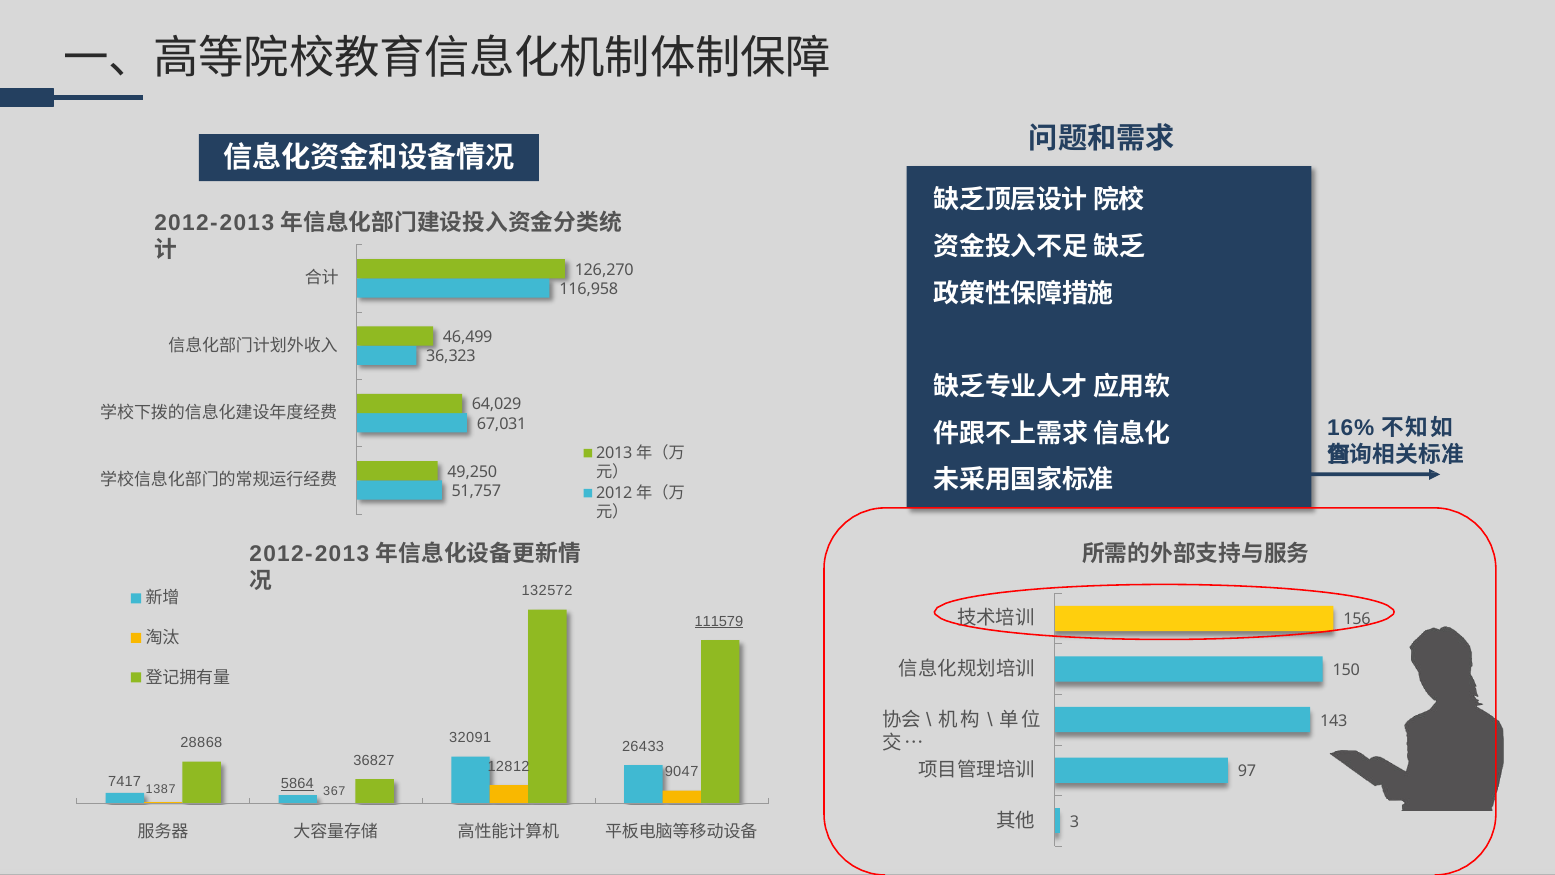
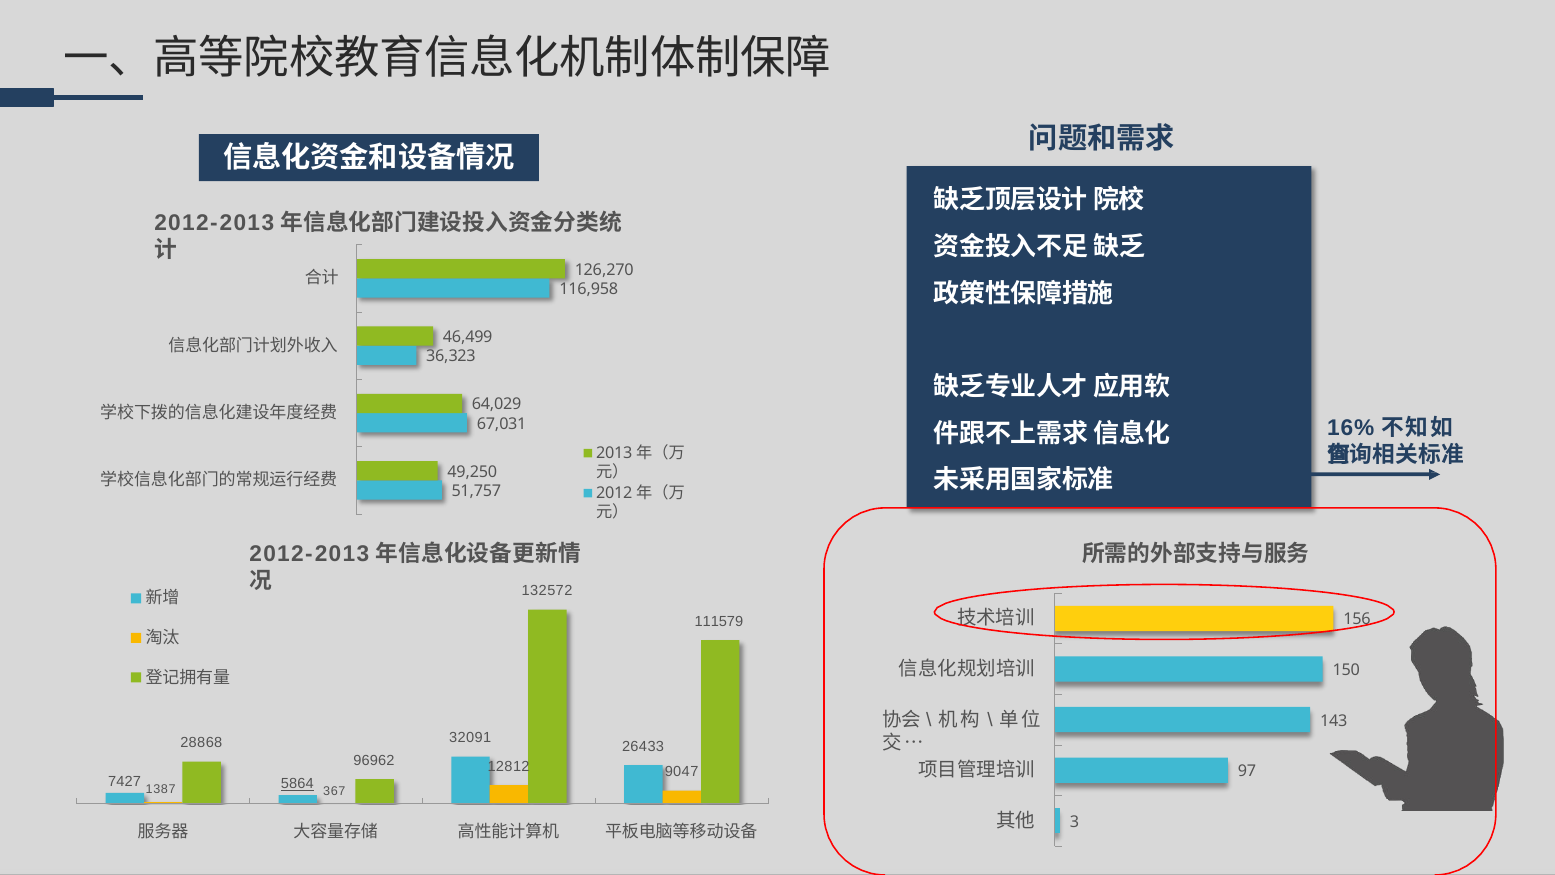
111579 underline: present -> none
36827: 36827 -> 96962
7417: 7417 -> 7427
